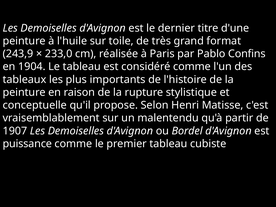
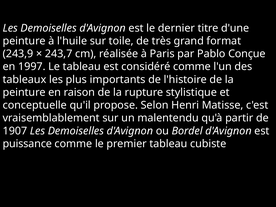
233,0: 233,0 -> 243,7
Confins: Confins -> Conçue
1904: 1904 -> 1997
